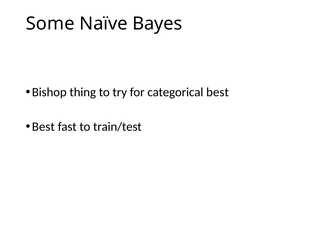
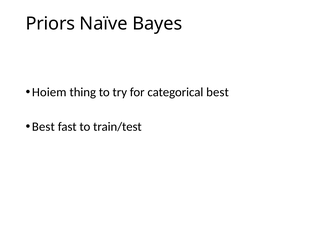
Some: Some -> Priors
Bishop: Bishop -> Hoiem
